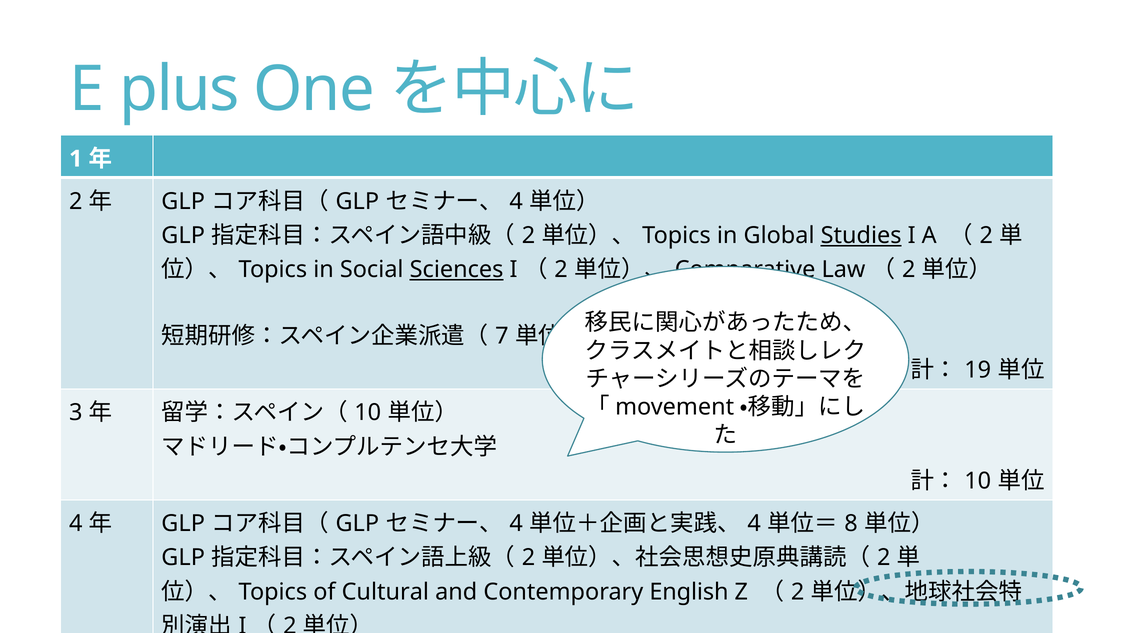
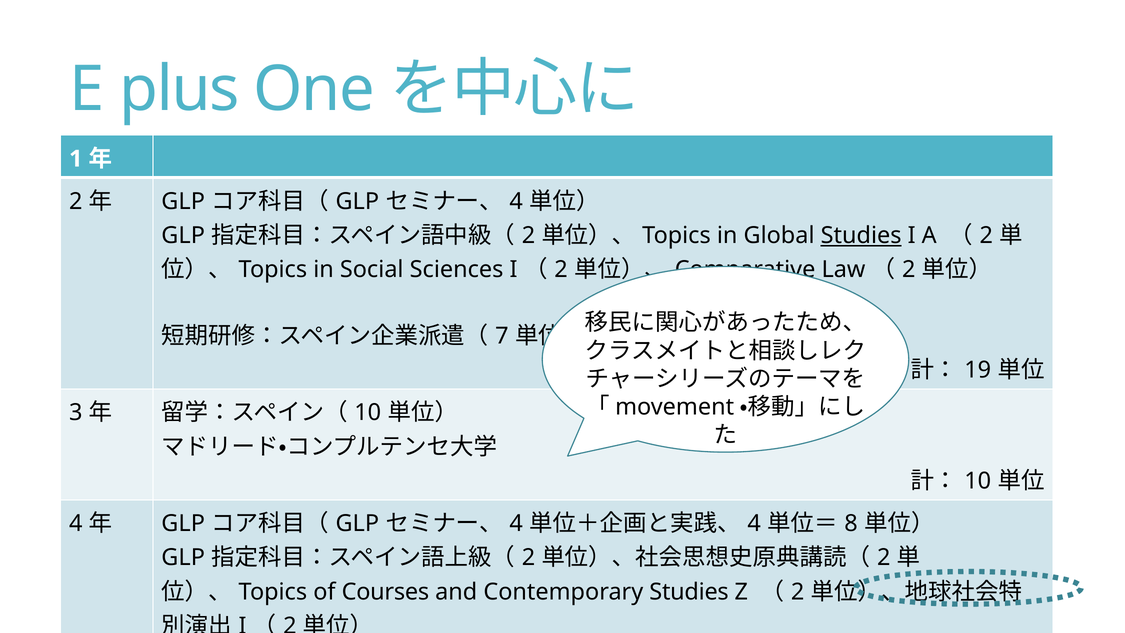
Sciences underline: present -> none
Cultural: Cultural -> Courses
Contemporary English: English -> Studies
